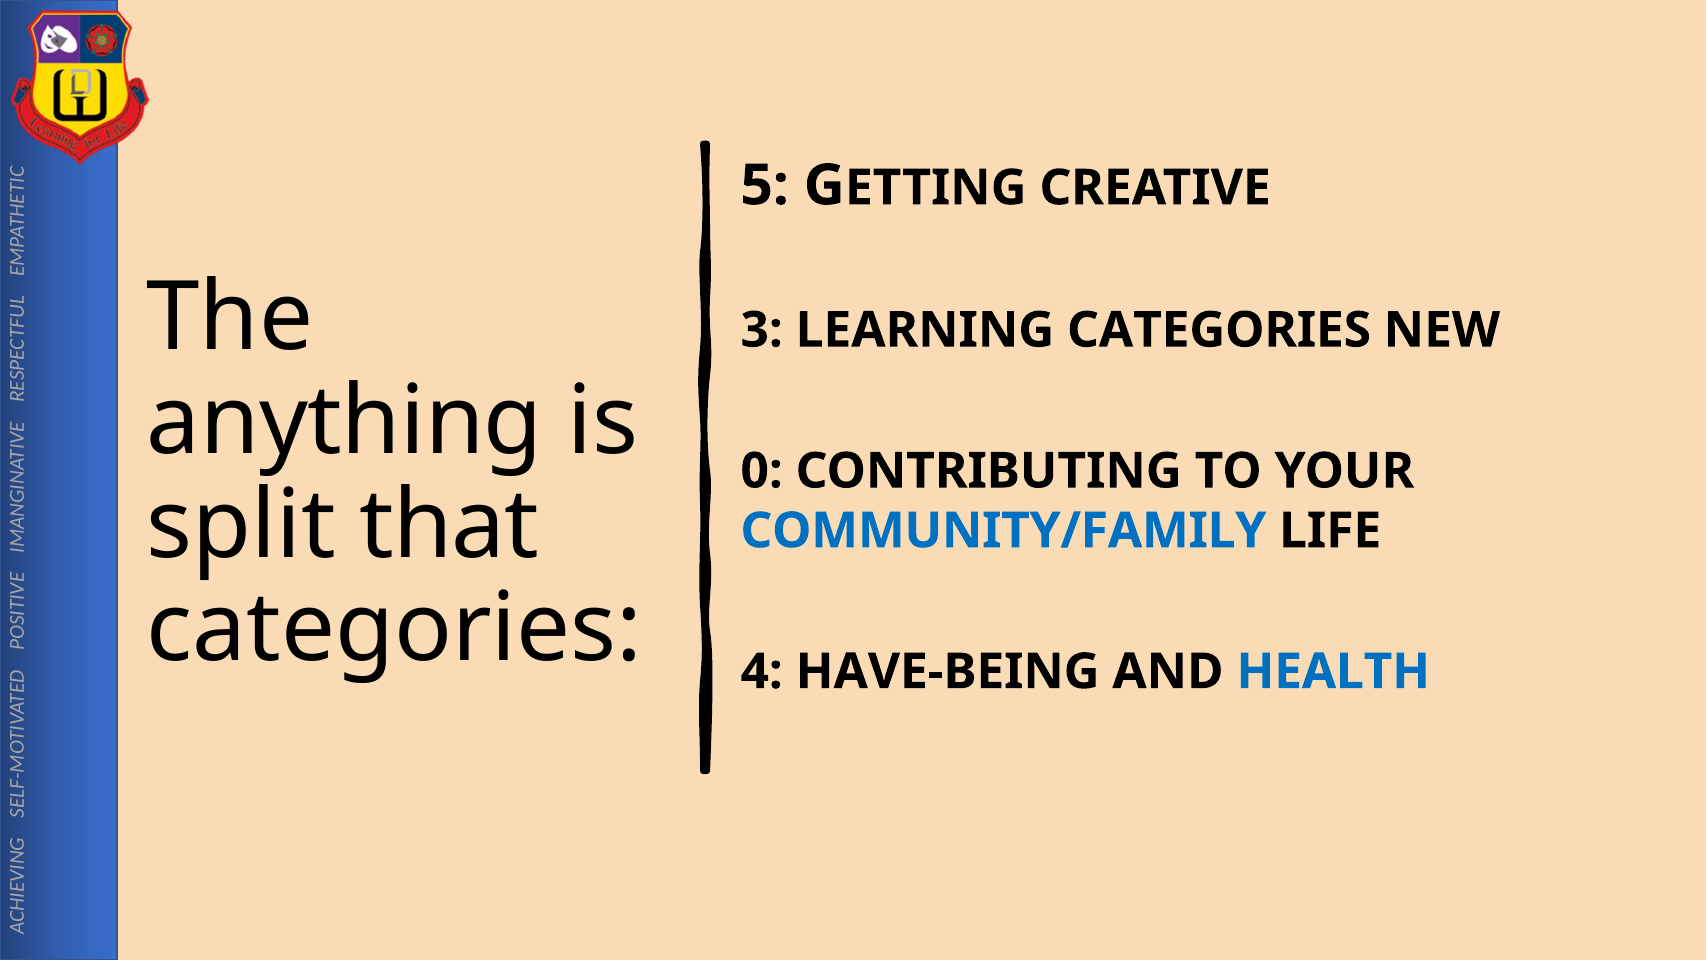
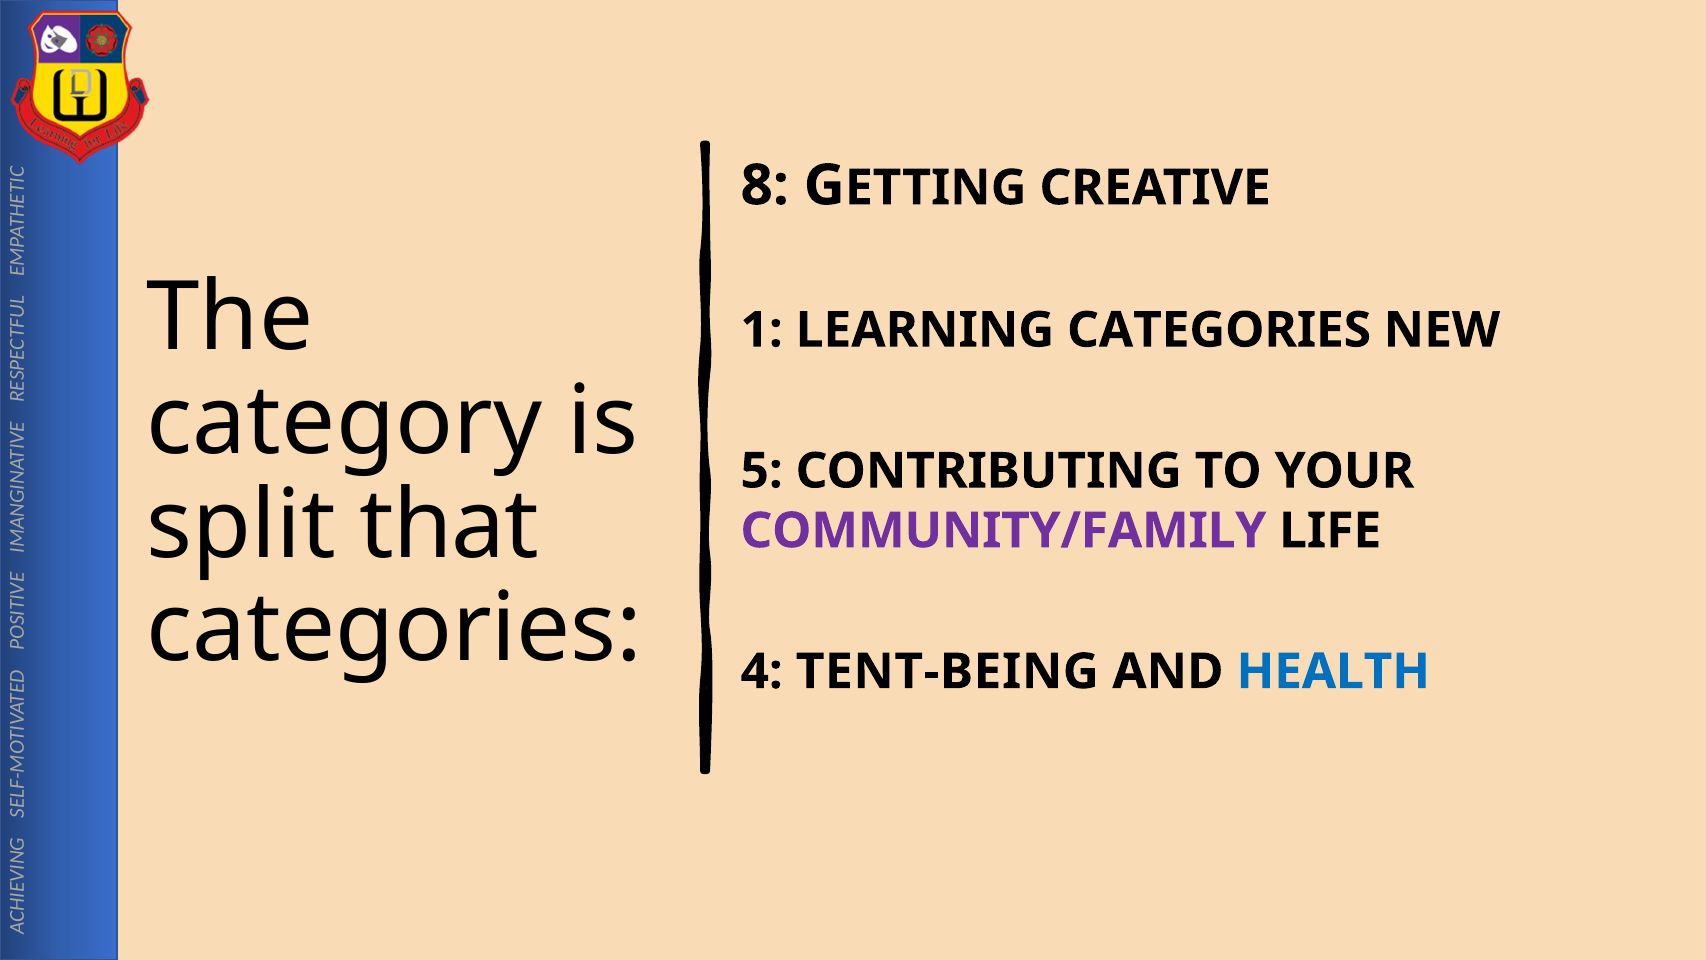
5: 5 -> 8
3: 3 -> 1
anything: anything -> category
0: 0 -> 5
COMMUNITY/FAMILY colour: blue -> purple
HAVE-BEING: HAVE-BEING -> TENT-BEING
